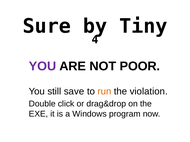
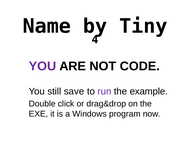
Sure: Sure -> Name
POOR: POOR -> CODE
run colour: orange -> purple
violation: violation -> example
